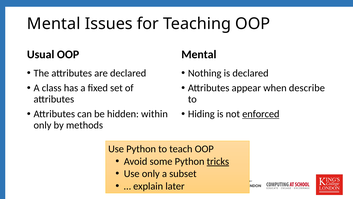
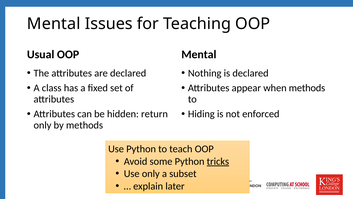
when describe: describe -> methods
within: within -> return
enforced underline: present -> none
